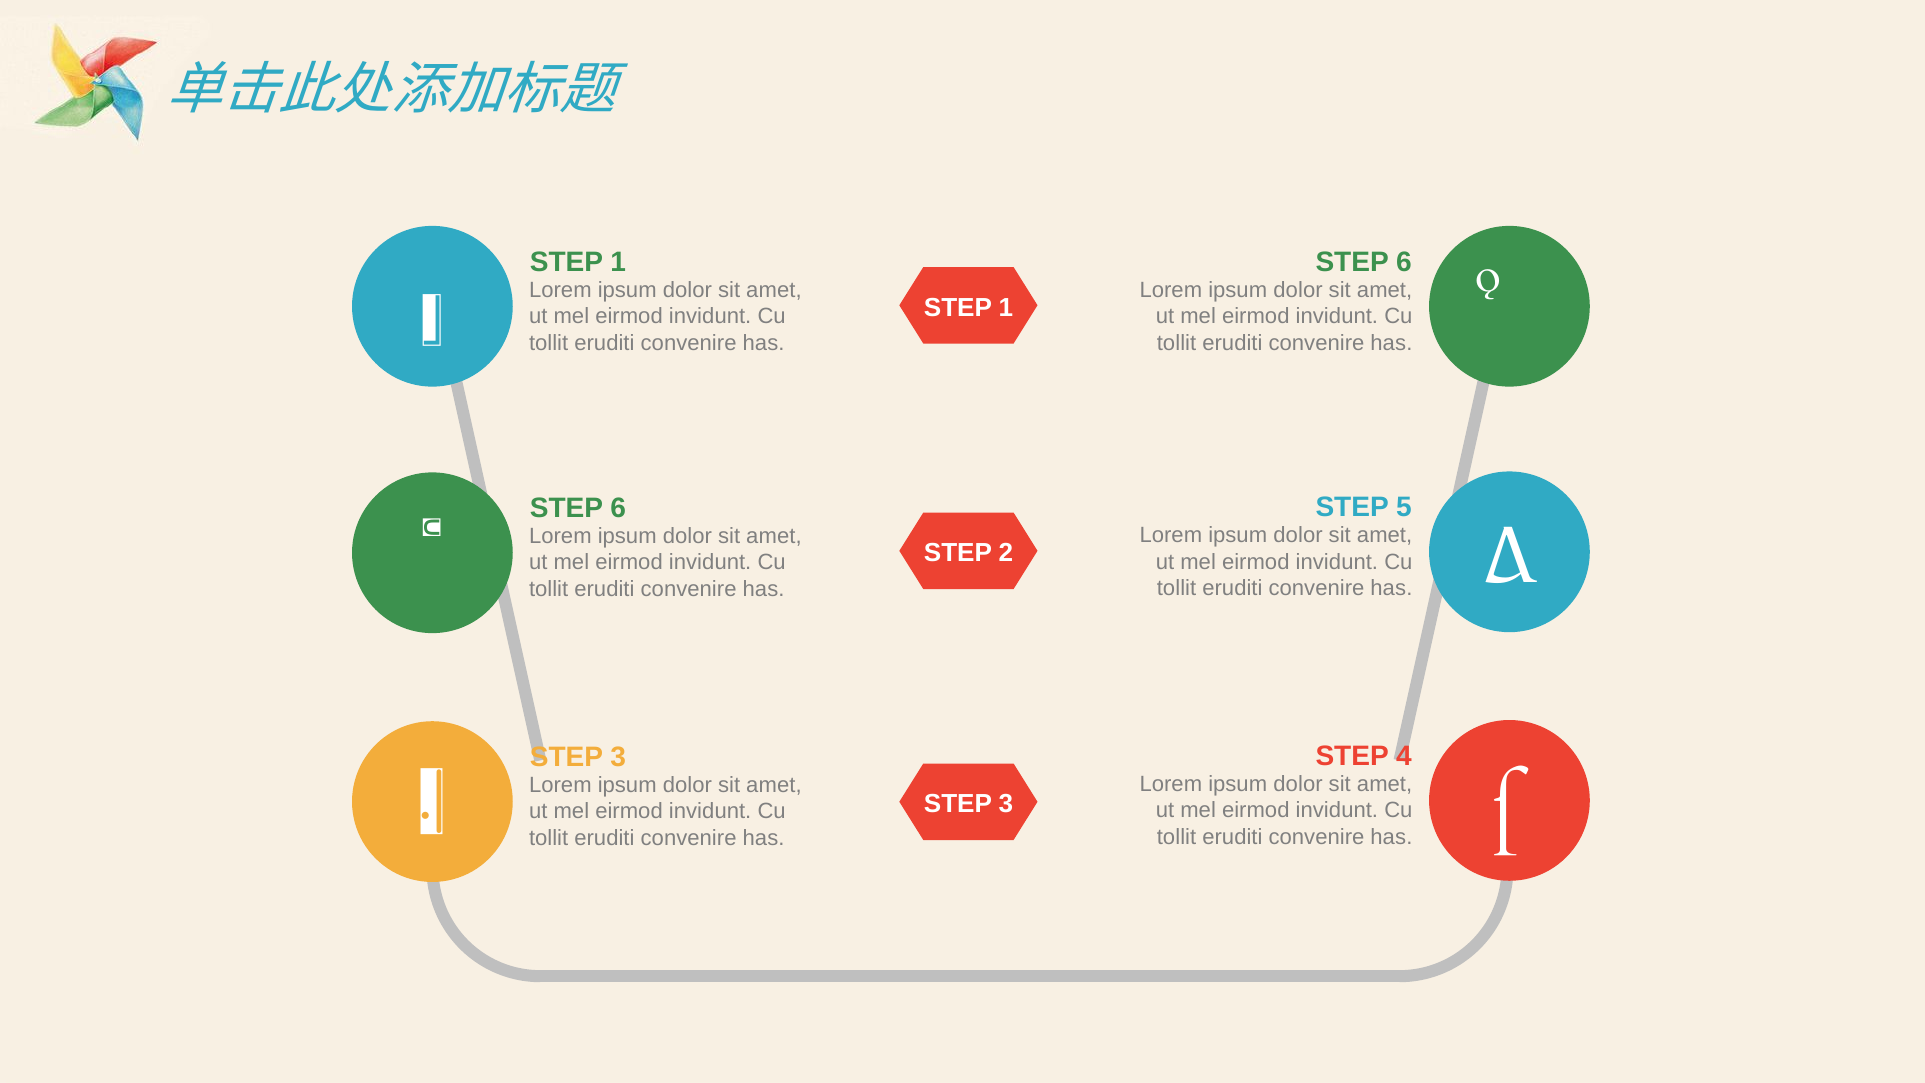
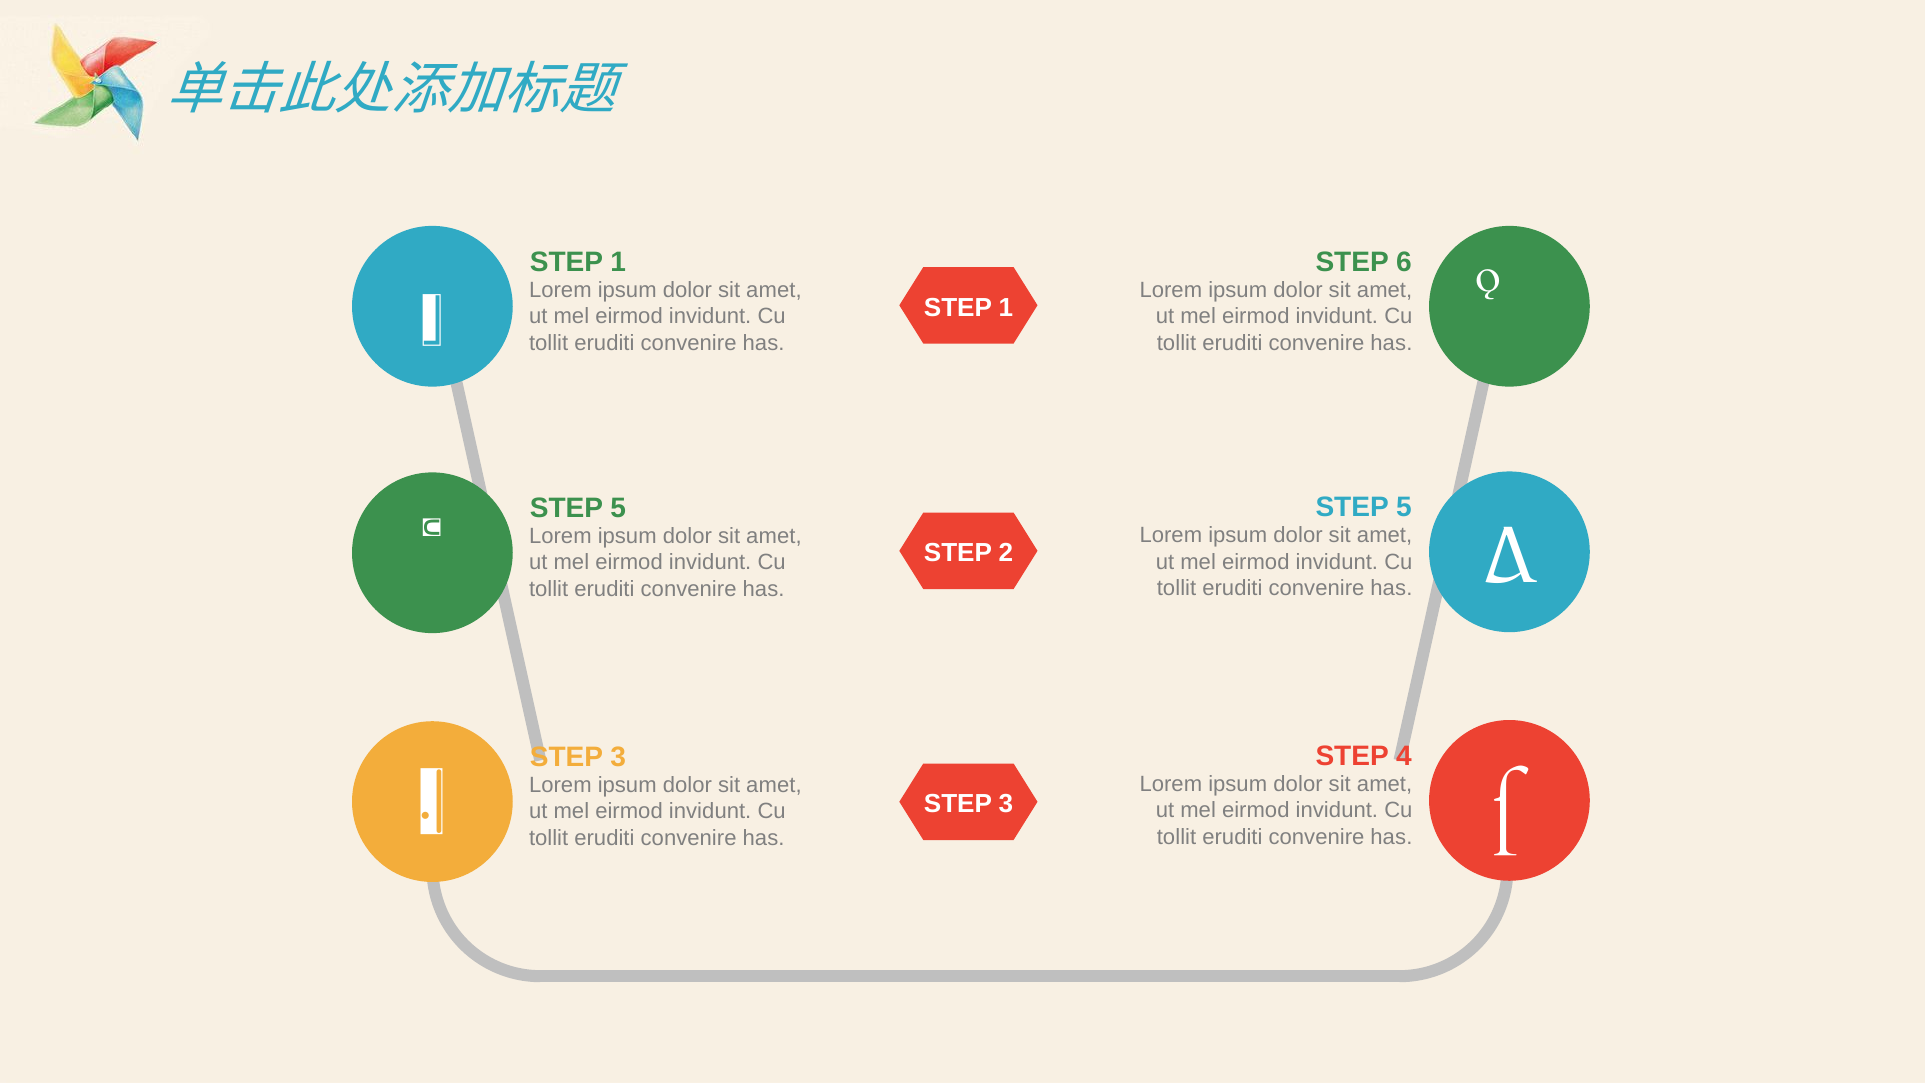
6 at (618, 508): 6 -> 5
